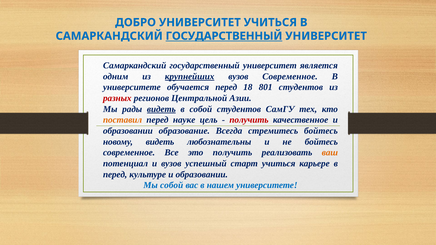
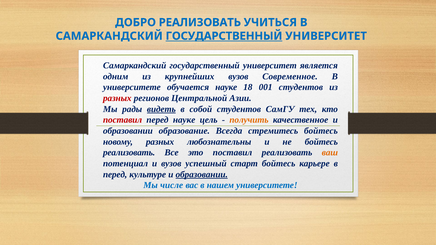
ДОБРО УНИВЕРСИТЕТ: УНИВЕРСИТЕТ -> РЕАЛИЗОВАТЬ
крупнейших underline: present -> none
обучается перед: перед -> науке
801: 801 -> 001
поставил at (123, 120) colour: orange -> red
получить at (249, 120) colour: red -> orange
новому видеть: видеть -> разных
современное at (129, 153): современное -> реализовать
это получить: получить -> поставил
старт учиться: учиться -> бойтесь
образовании at (202, 175) underline: none -> present
Мы собой: собой -> числе
